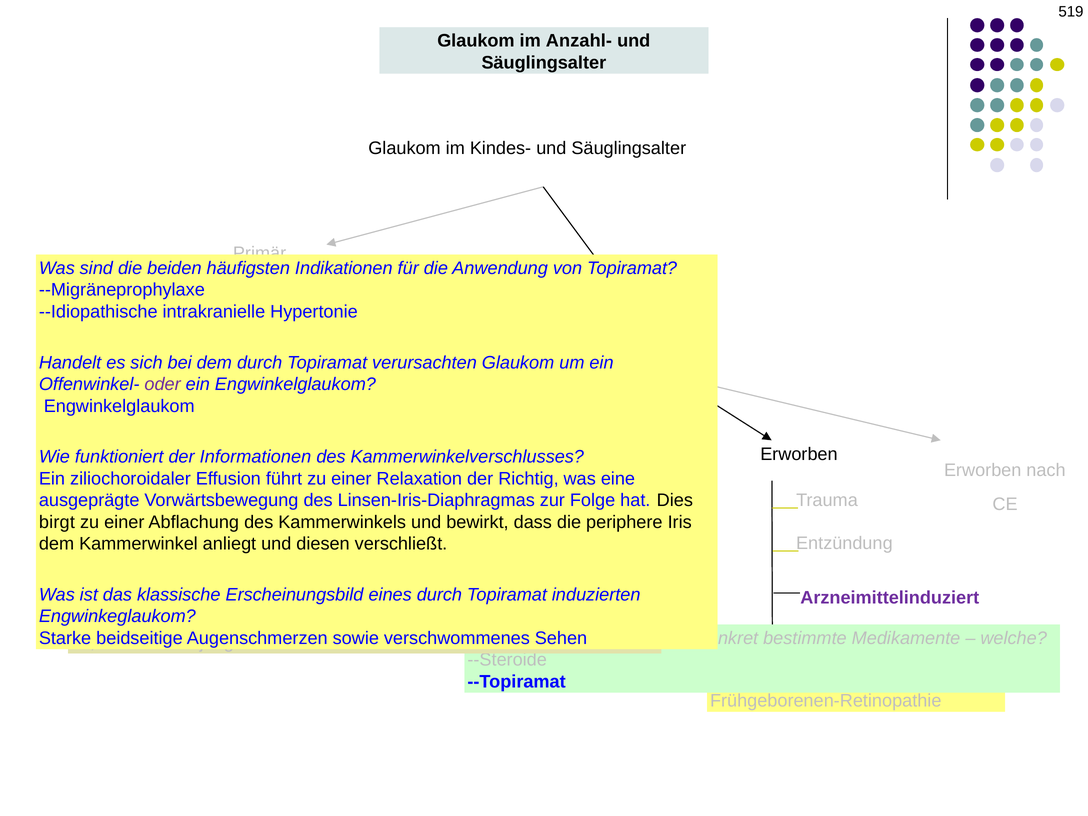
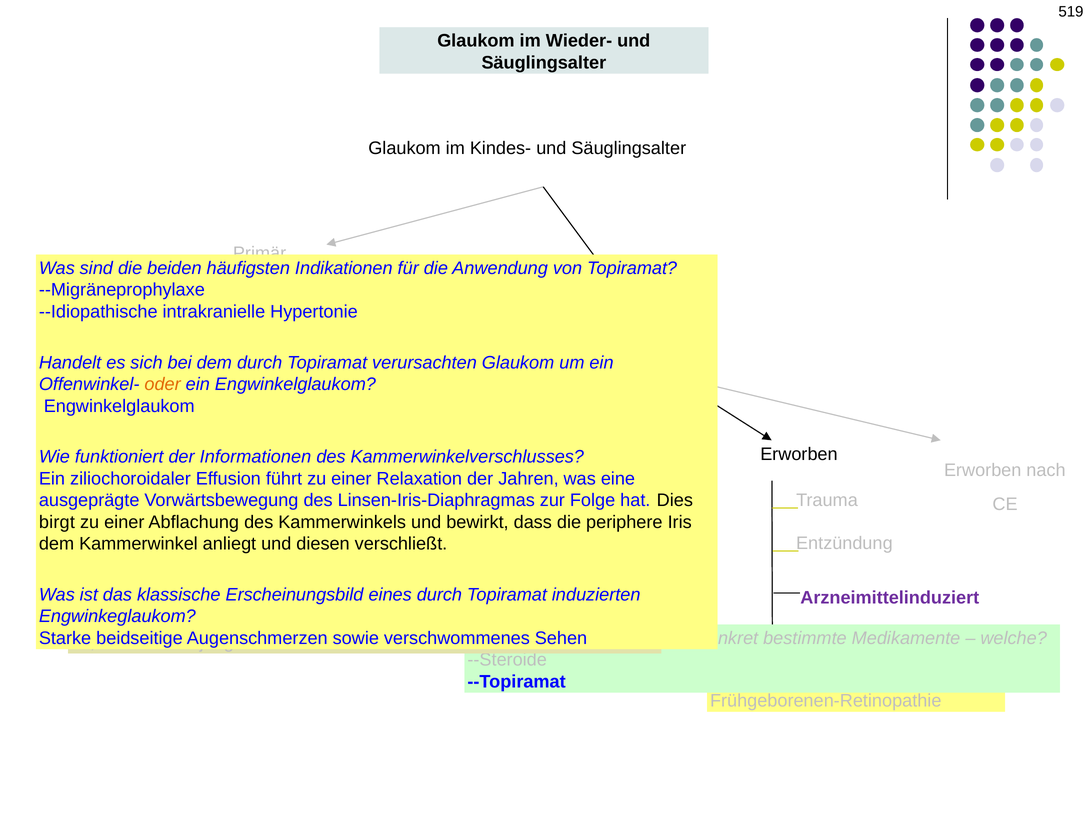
Anzahl-: Anzahl- -> Wieder-
oder colour: purple -> orange
Richtig: Richtig -> Jahren
